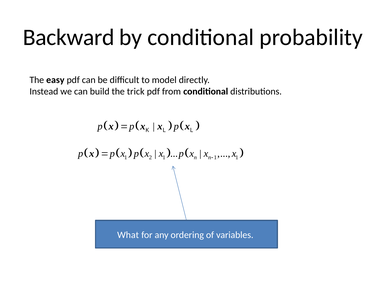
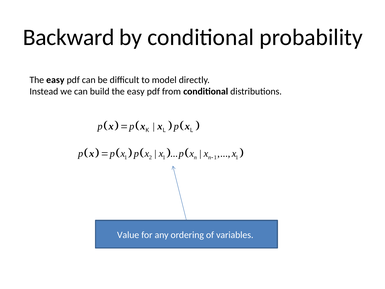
build the trick: trick -> easy
What: What -> Value
